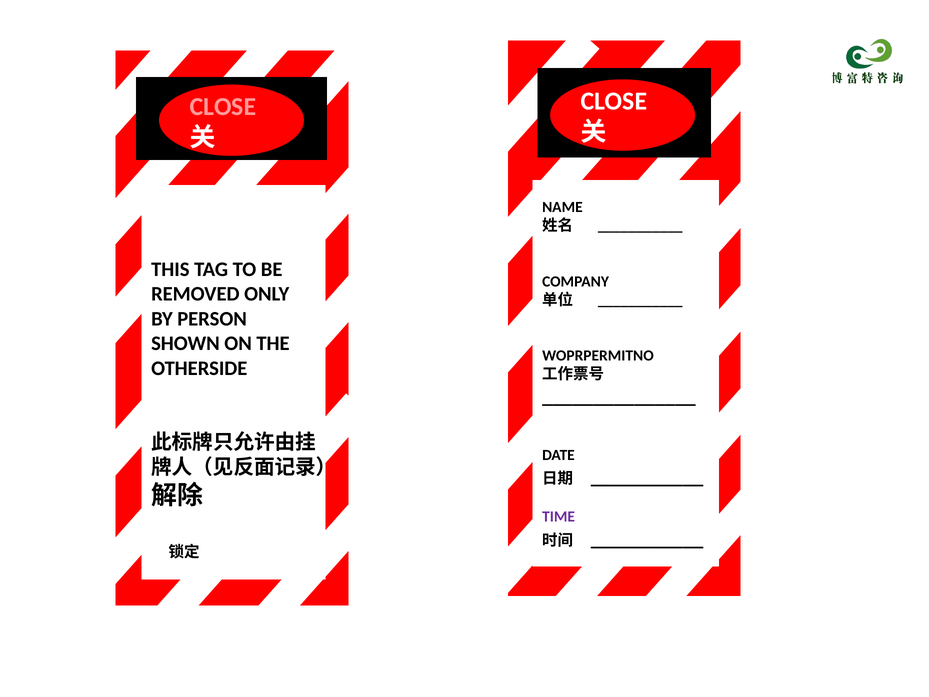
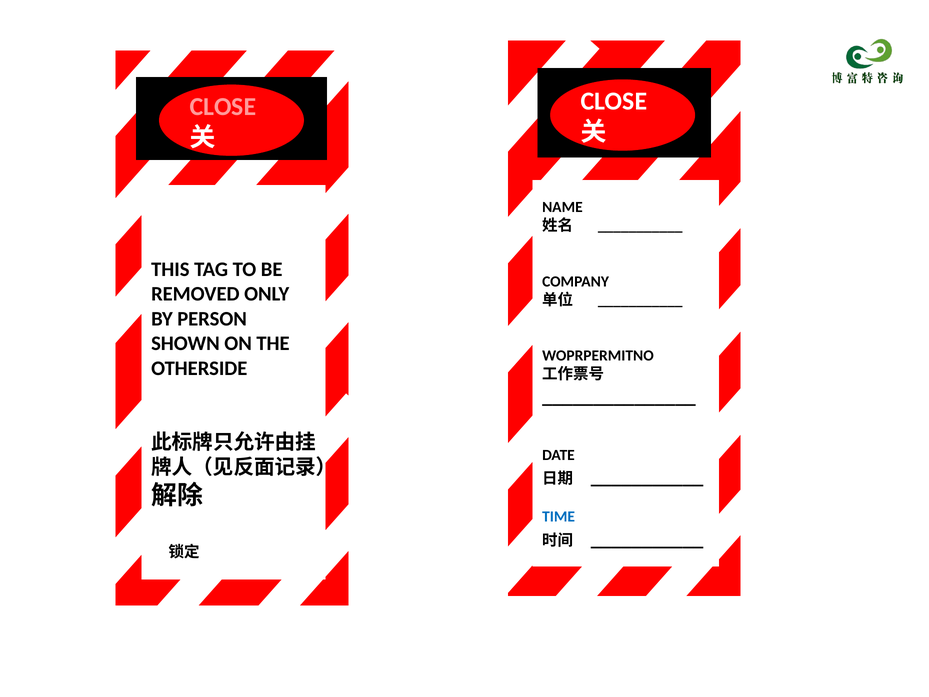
TIME colour: purple -> blue
